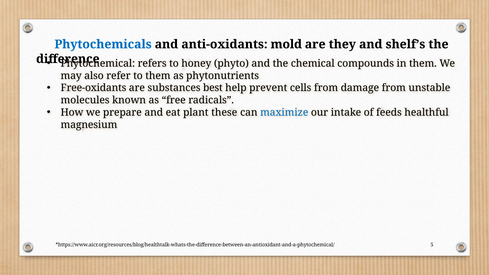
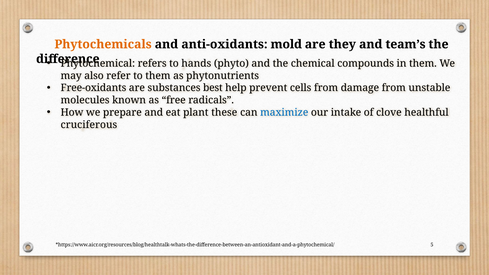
Phytochemicals colour: blue -> orange
shelf’s: shelf’s -> team’s
honey: honey -> hands
feeds: feeds -> clove
magnesium: magnesium -> cruciferous
